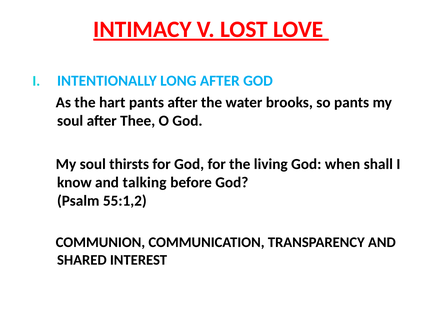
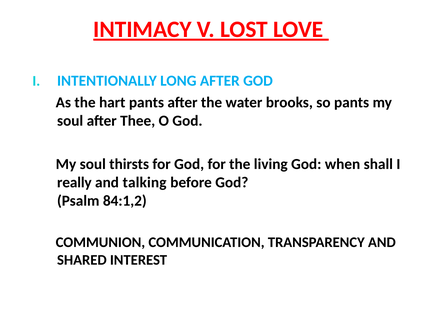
know: know -> really
55:1,2: 55:1,2 -> 84:1,2
